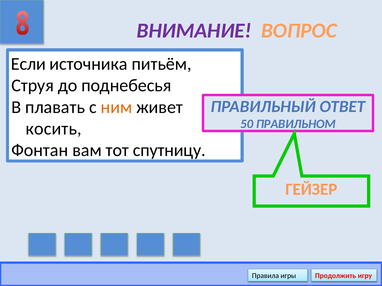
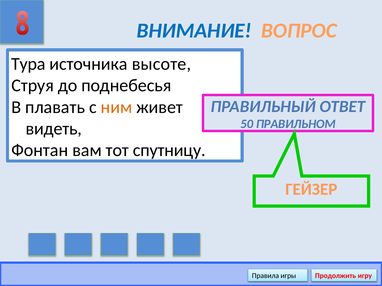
ВНИМАНИЕ colour: purple -> blue
Если: Если -> Тура
питьём: питьём -> высоте
косить: косить -> видеть
